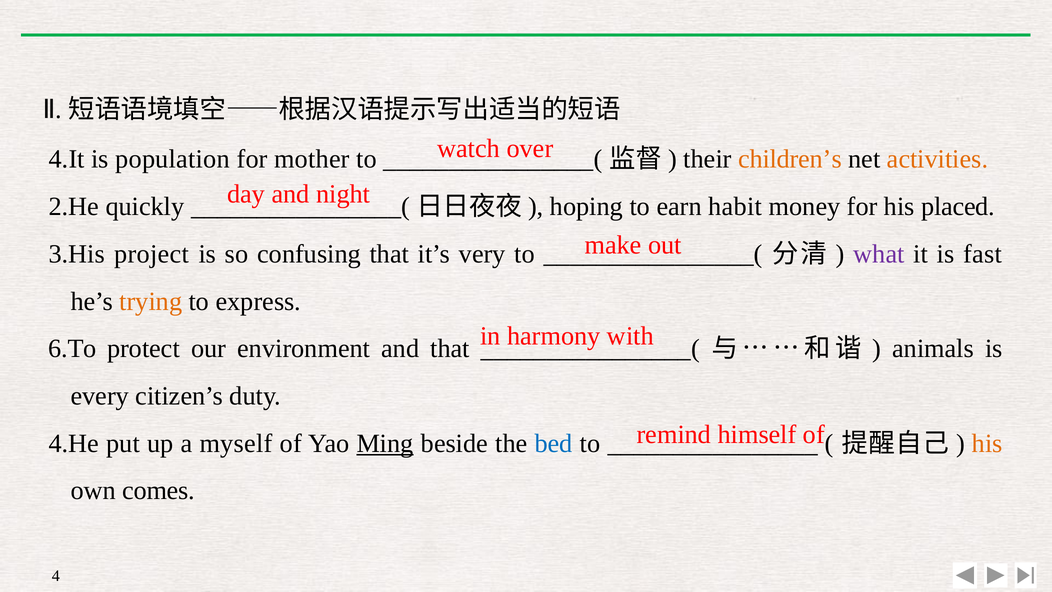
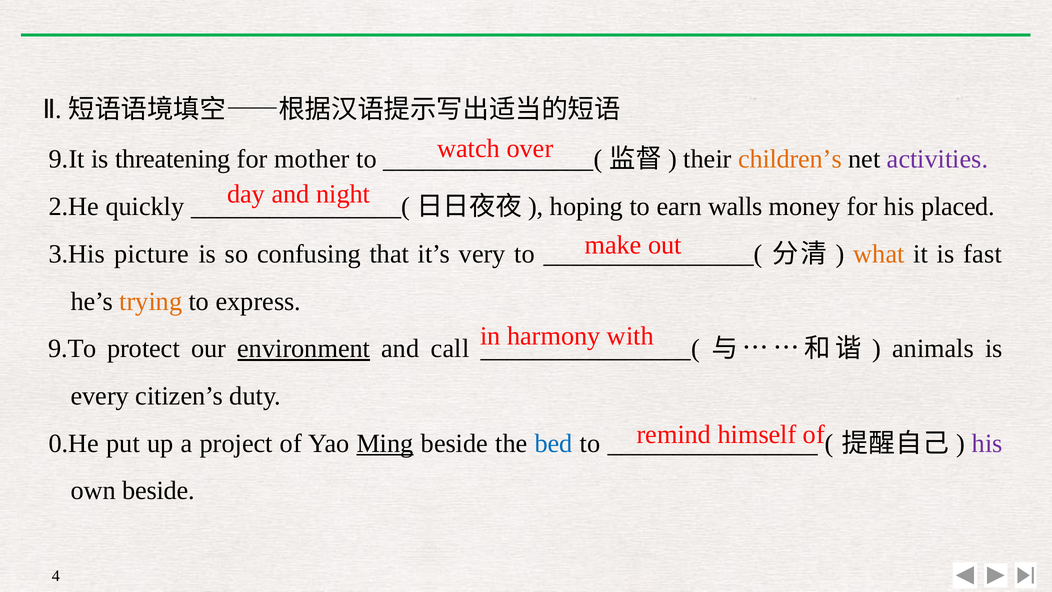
4.It: 4.It -> 9.It
population: population -> threatening
activities colour: orange -> purple
habit: habit -> walls
project: project -> picture
what colour: purple -> orange
6.To: 6.To -> 9.To
environment underline: none -> present
and that: that -> call
4.He: 4.He -> 0.He
myself: myself -> project
his at (987, 443) colour: orange -> purple
own comes: comes -> beside
